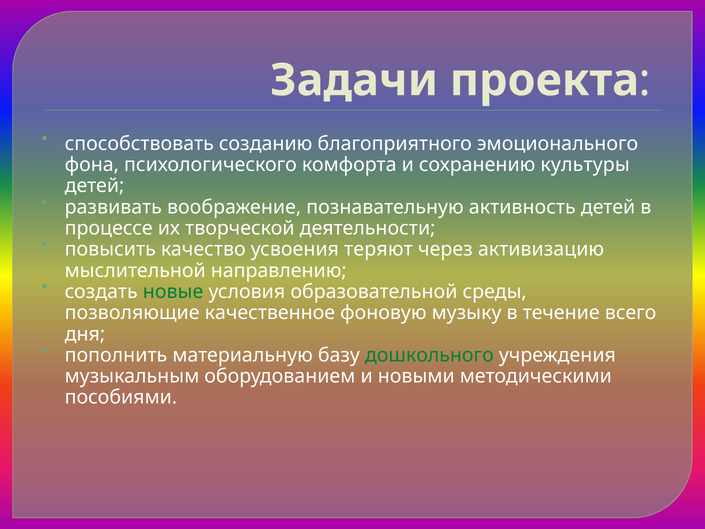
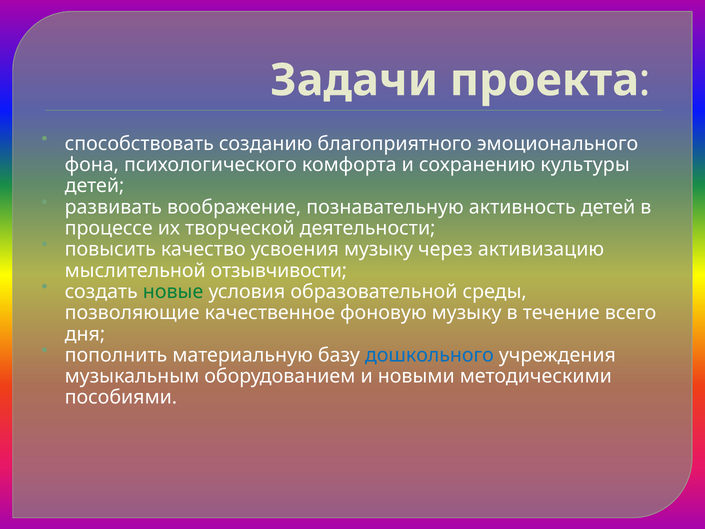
усвоения теряют: теряют -> музыку
направлению: направлению -> отзывчивости
дошкольного colour: green -> blue
